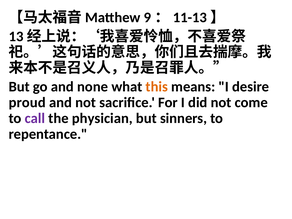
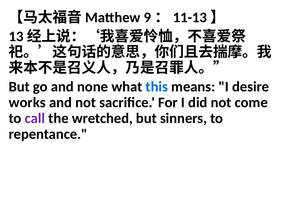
this colour: orange -> blue
proud: proud -> works
physician: physician -> wretched
